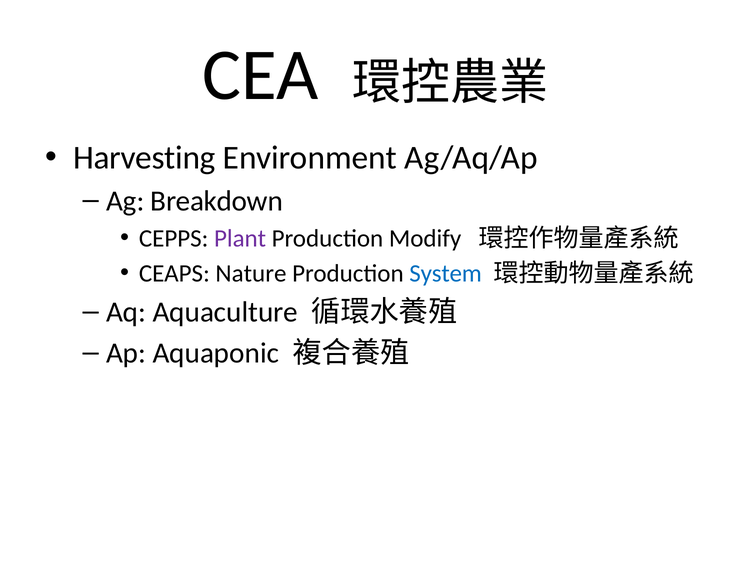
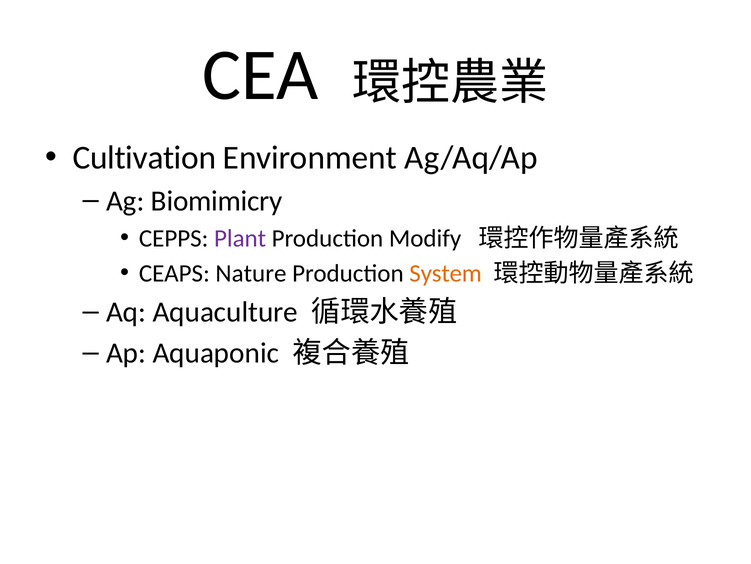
Harvesting: Harvesting -> Cultivation
Breakdown: Breakdown -> Biomimicry
System colour: blue -> orange
